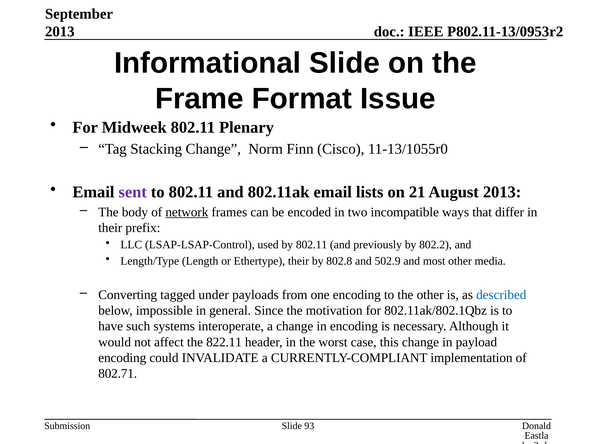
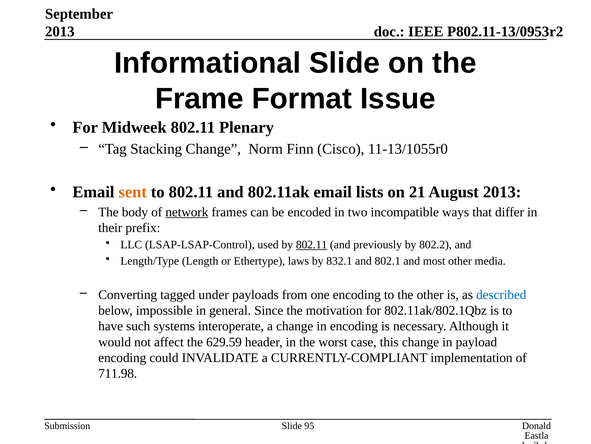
sent colour: purple -> orange
802.11 at (312, 244) underline: none -> present
Ethertype their: their -> laws
802.8: 802.8 -> 832.1
502.9: 502.9 -> 802.1
822.11: 822.11 -> 629.59
802.71: 802.71 -> 711.98
93: 93 -> 95
